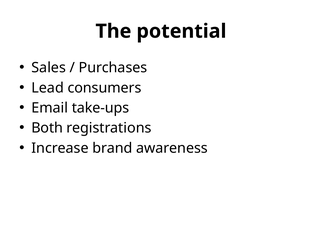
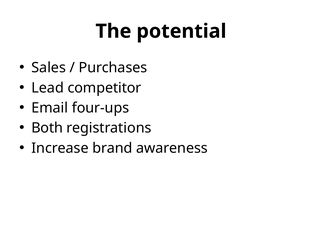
consumers: consumers -> competitor
take-ups: take-ups -> four-ups
